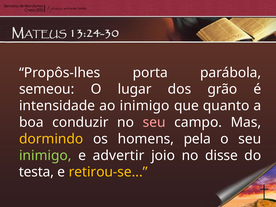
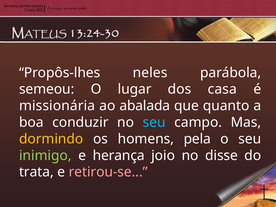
porta: porta -> neles
grão: grão -> casa
intensidade: intensidade -> missionária
ao inimigo: inimigo -> abalada
seu at (154, 122) colour: pink -> light blue
advertir: advertir -> herança
testa: testa -> trata
retirou-se colour: yellow -> pink
